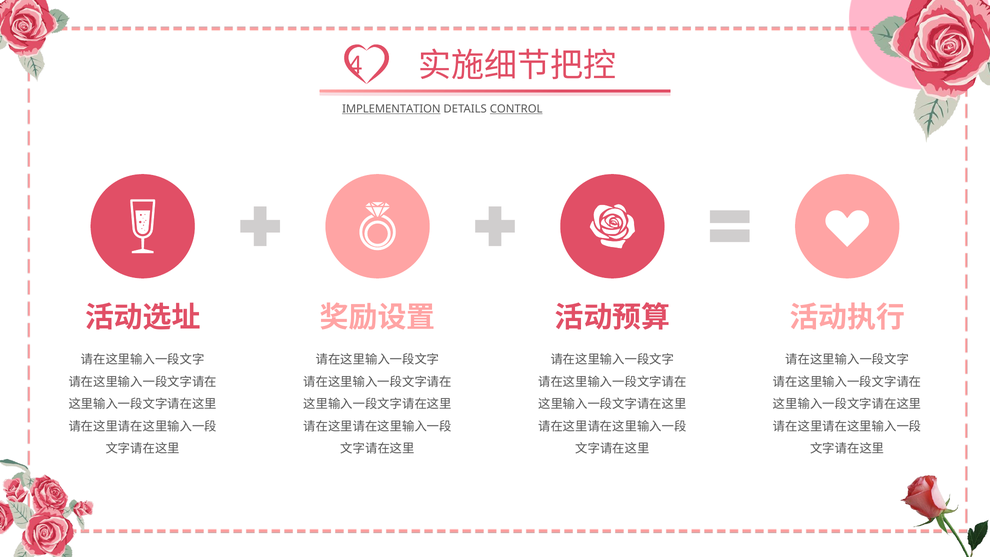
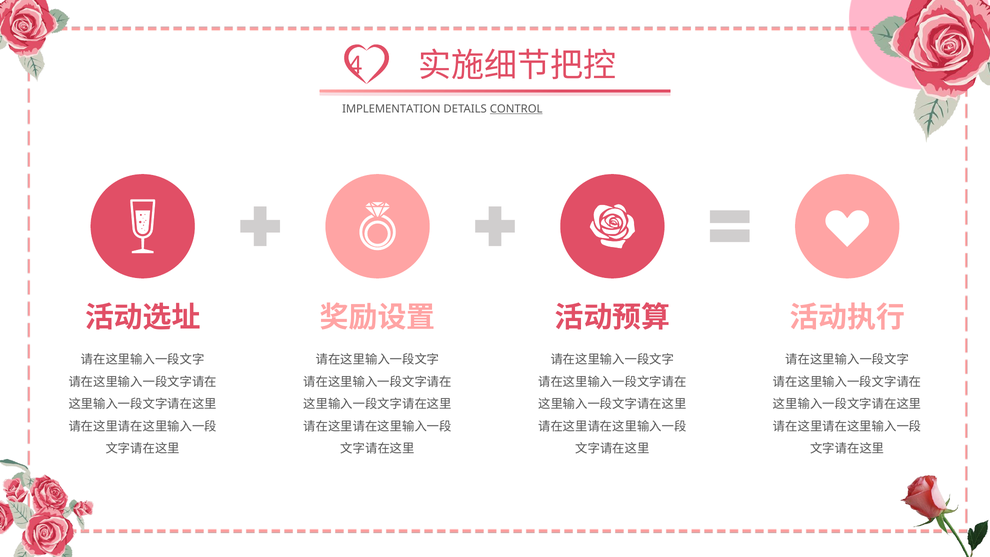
IMPLEMENTATION underline: present -> none
